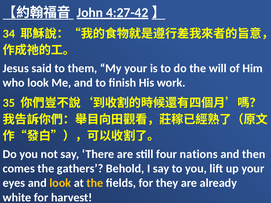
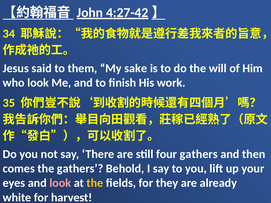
My your: your -> sake
four nations: nations -> gathers
look at (60, 183) colour: yellow -> pink
